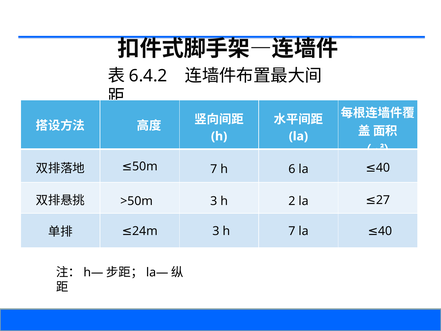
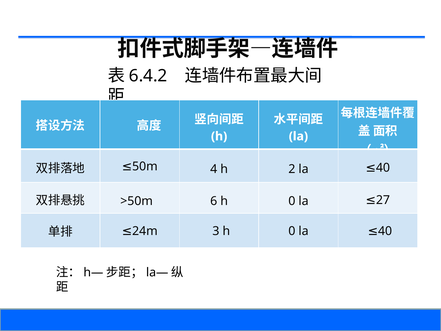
7 at (214, 169): 7 -> 4
6: 6 -> 2
>50m 3: 3 -> 6
2 at (292, 201): 2 -> 0
3 h 7: 7 -> 0
